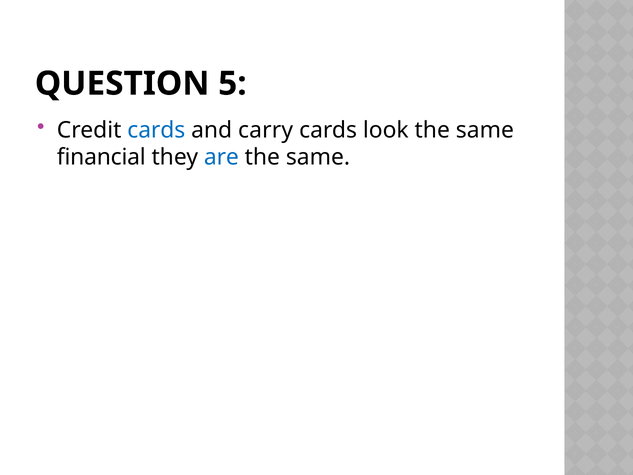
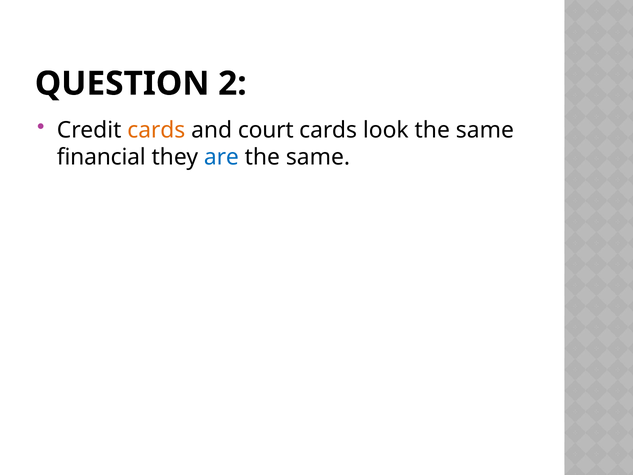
5: 5 -> 2
cards at (156, 130) colour: blue -> orange
carry: carry -> court
